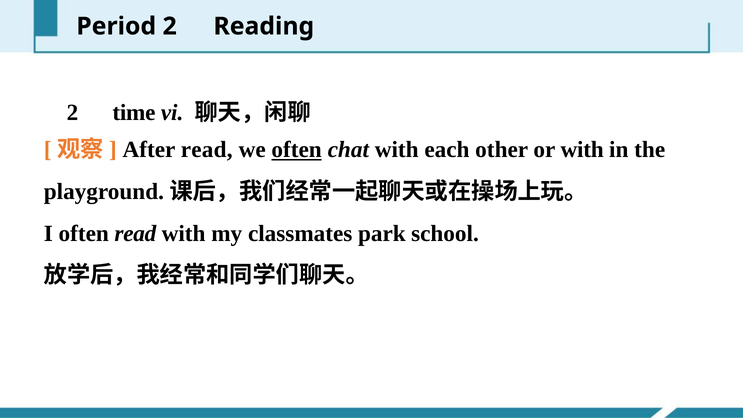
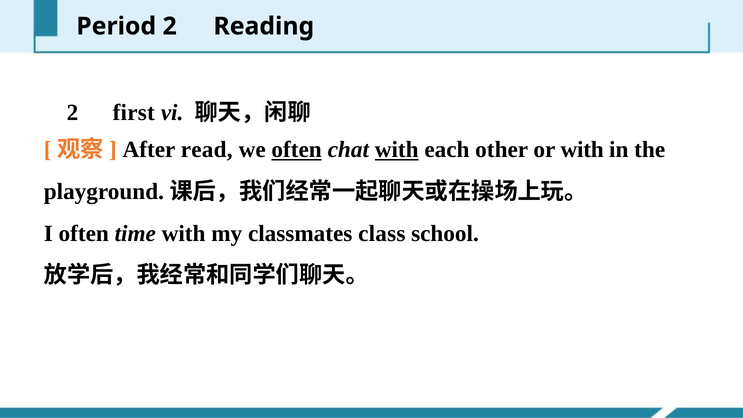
time: time -> first
with at (397, 150) underline: none -> present
often read: read -> time
park: park -> class
